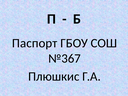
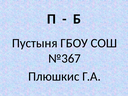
Паспорт: Паспорт -> Пустыня
